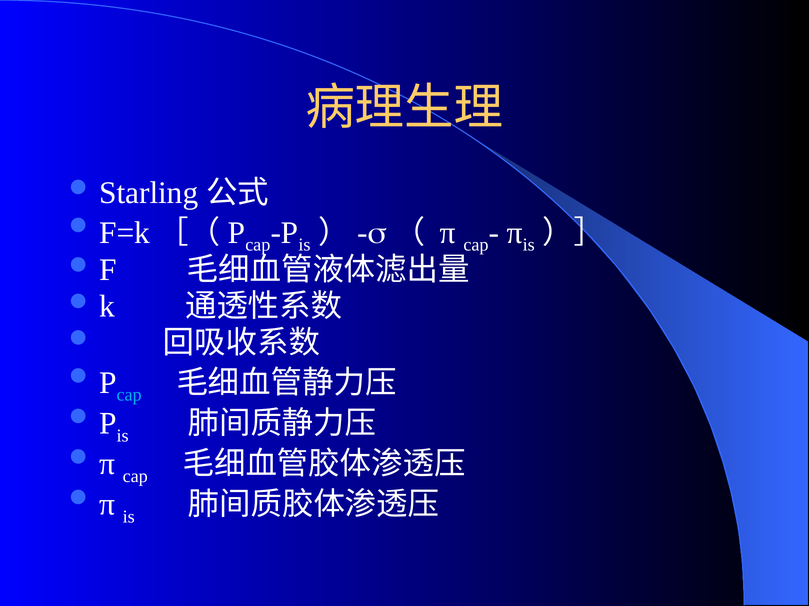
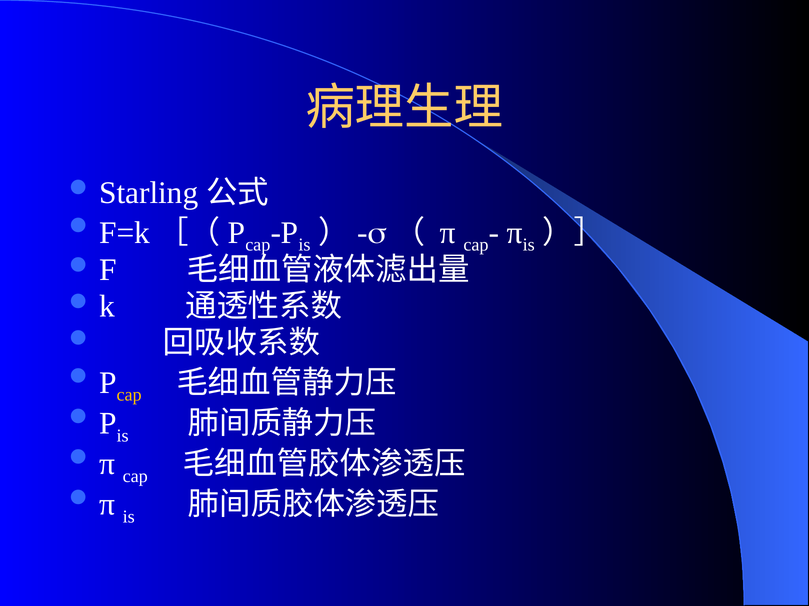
cap at (129, 395) colour: light blue -> yellow
